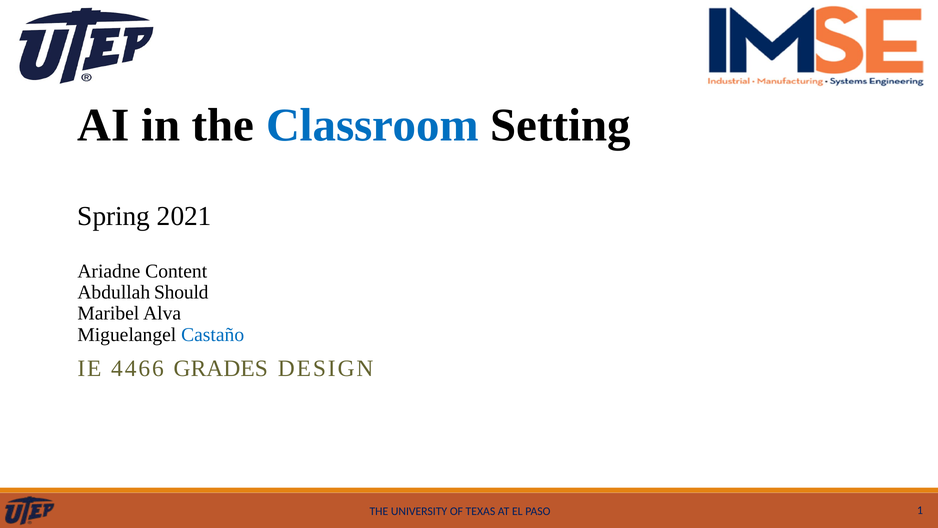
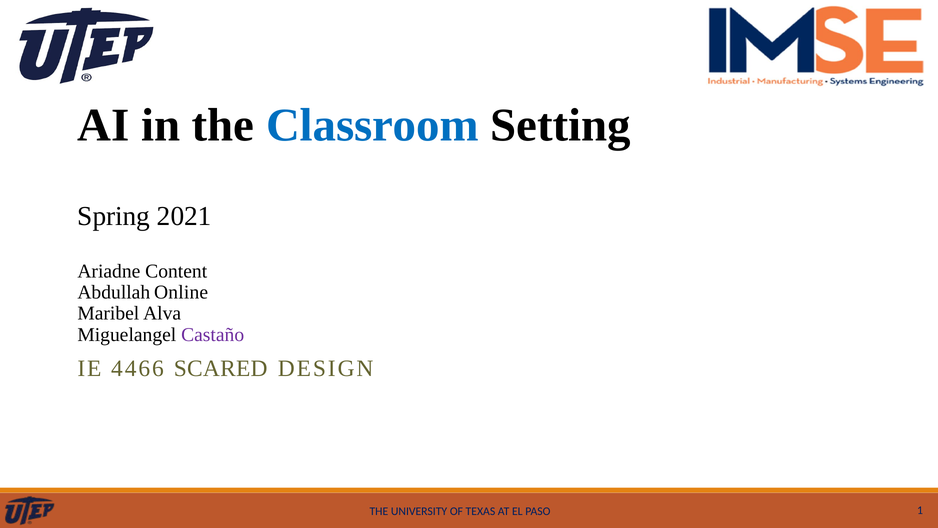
Should: Should -> Online
Castaño colour: blue -> purple
GRADES: GRADES -> SCARED
